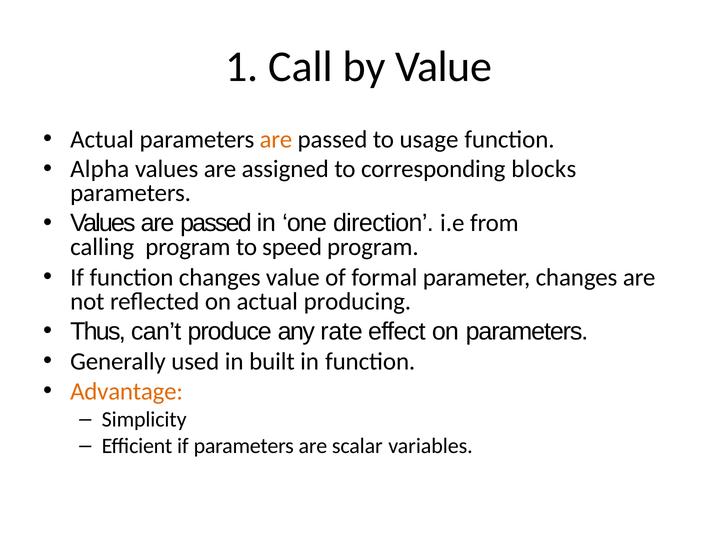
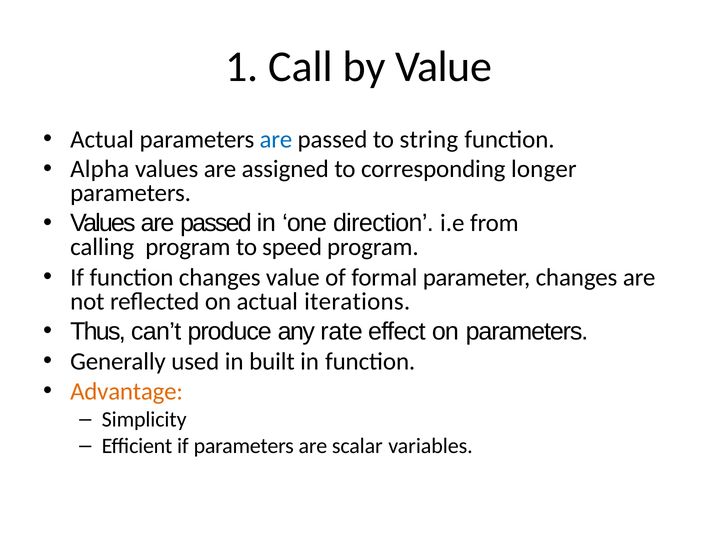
are at (276, 139) colour: orange -> blue
usage: usage -> string
blocks: blocks -> longer
producing: producing -> iterations
